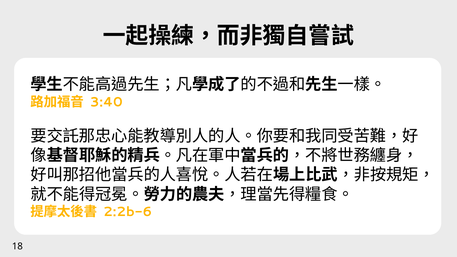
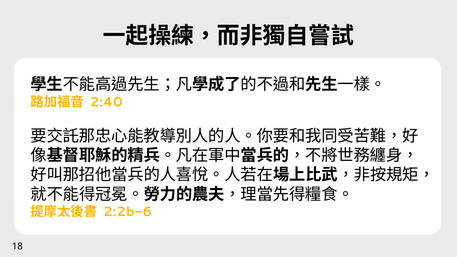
3:40: 3:40 -> 2:40
